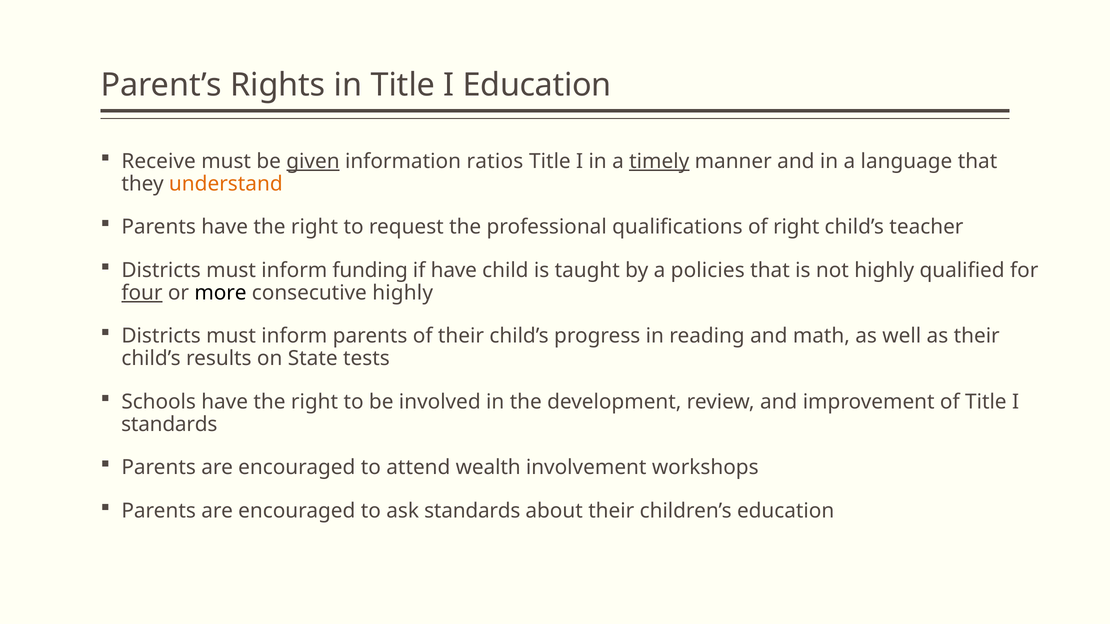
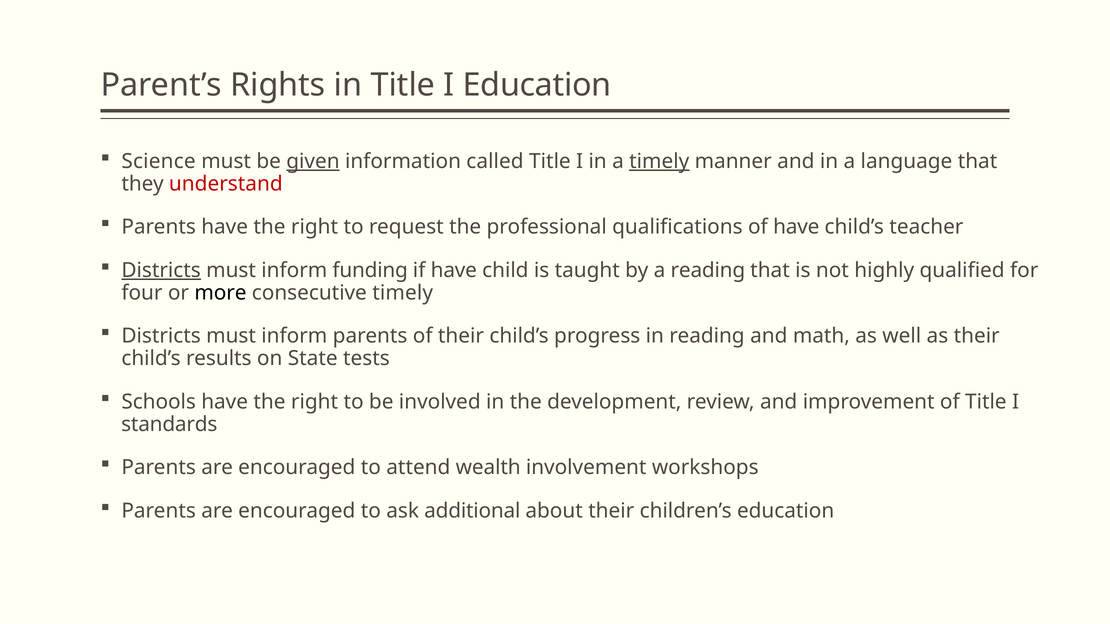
Receive: Receive -> Science
ratios: ratios -> called
understand colour: orange -> red
of right: right -> have
Districts at (161, 270) underline: none -> present
a policies: policies -> reading
four underline: present -> none
consecutive highly: highly -> timely
ask standards: standards -> additional
